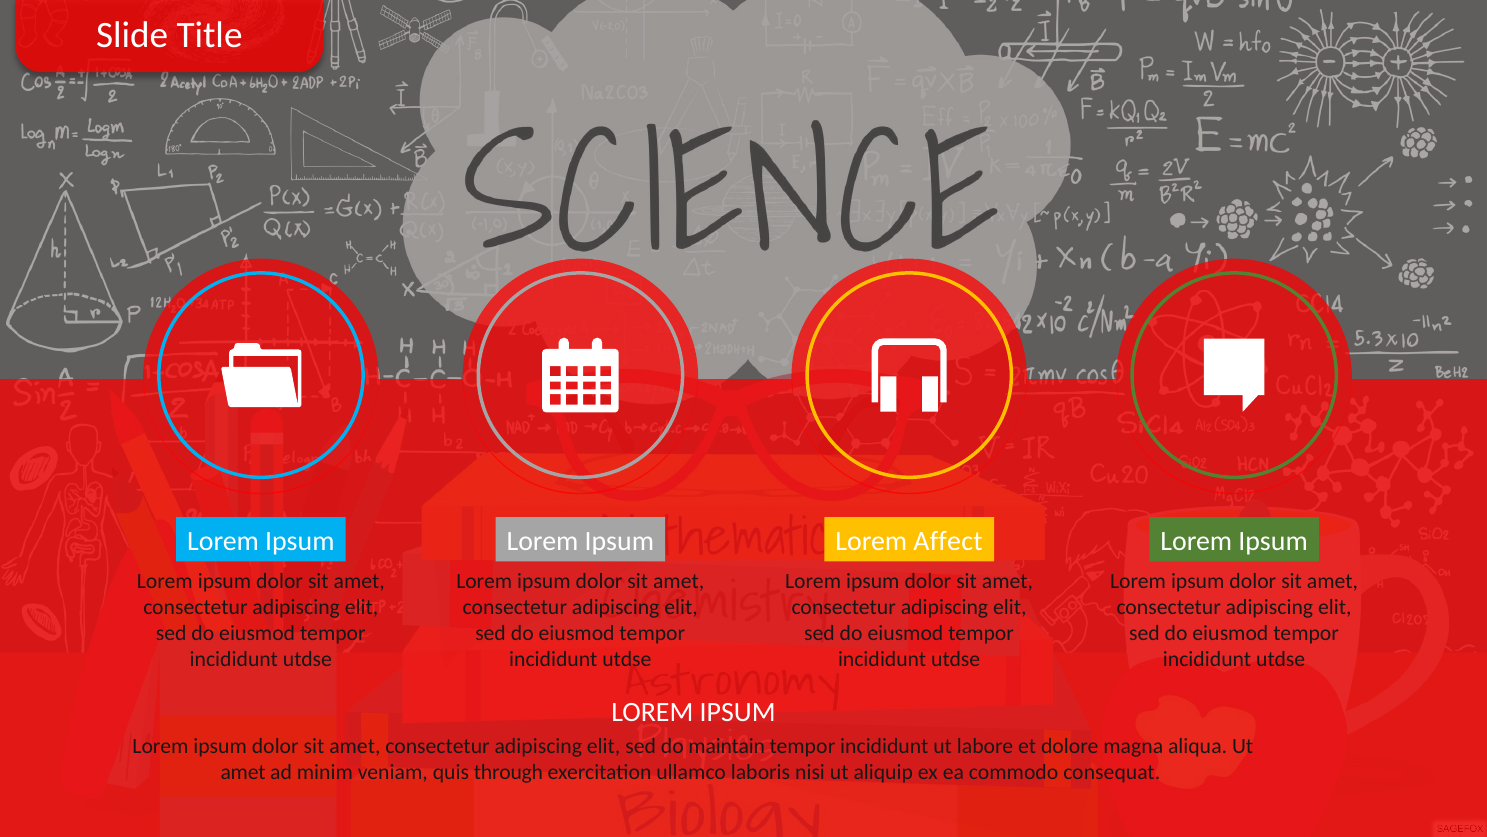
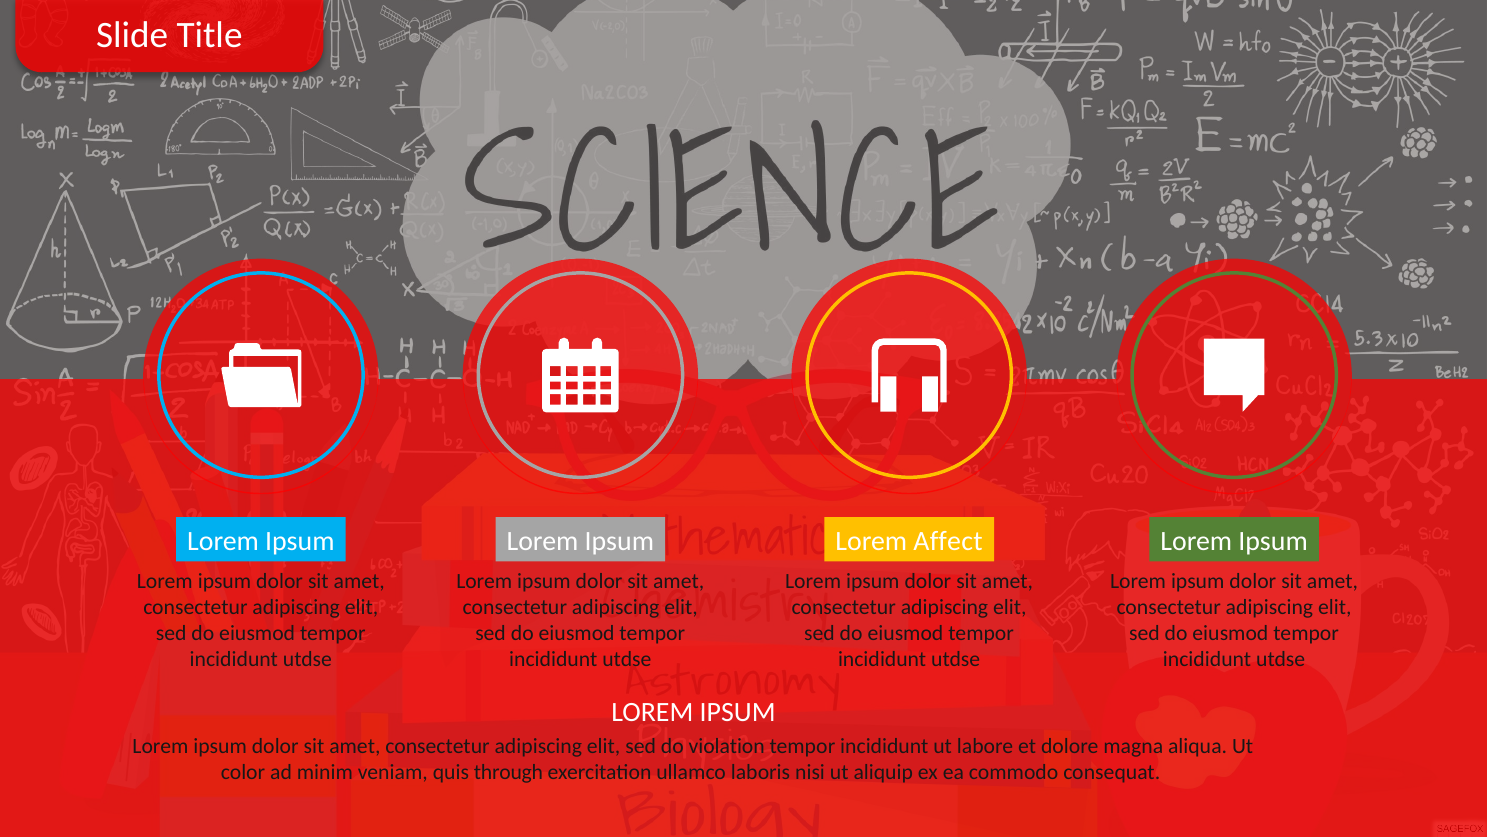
maintain: maintain -> violation
amet at (243, 772): amet -> color
